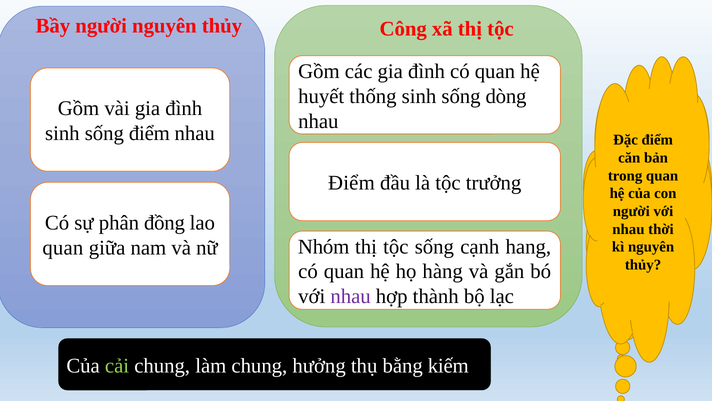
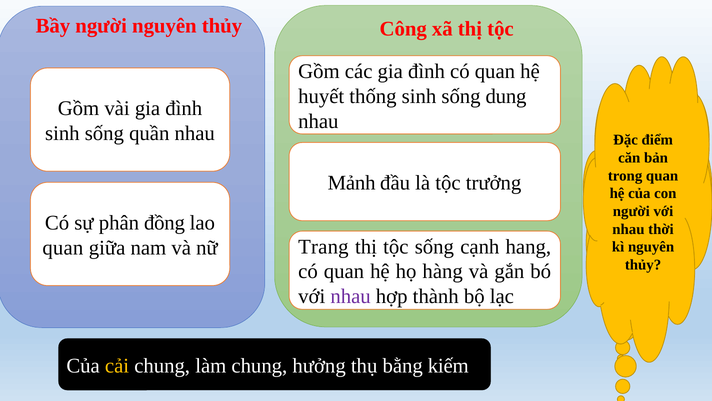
dòng: dòng -> dung
sống điểm: điểm -> quần
Điểm at (351, 183): Điểm -> Mảnh
Nhóm: Nhóm -> Trang
cải colour: light green -> yellow
